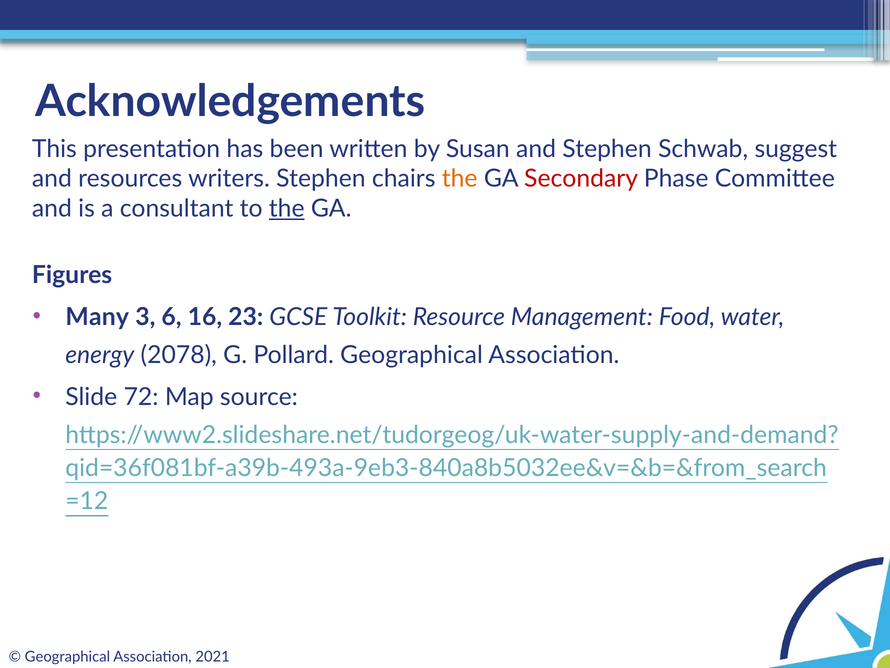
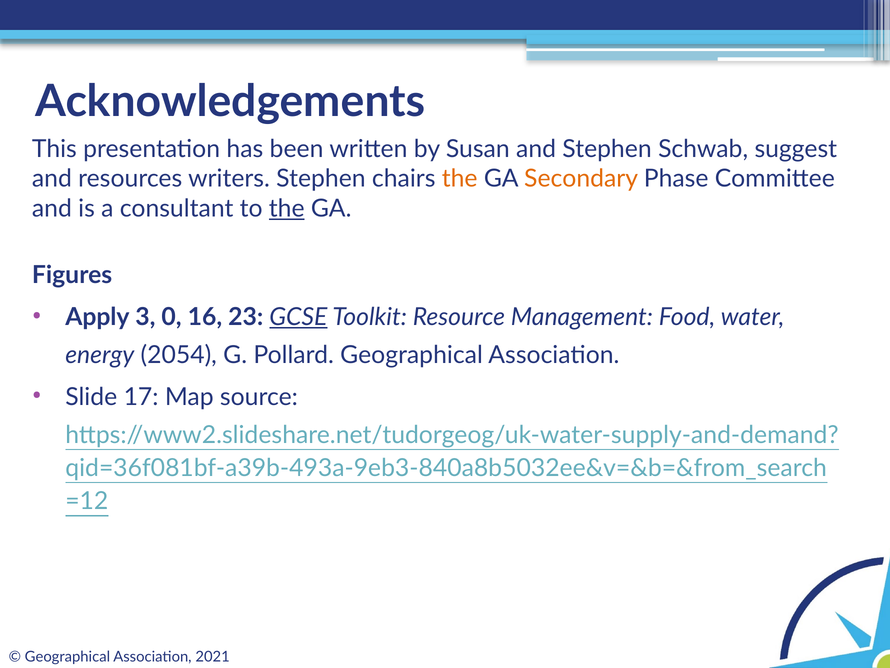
Secondary colour: red -> orange
Many: Many -> Apply
6: 6 -> 0
GCSE underline: none -> present
2078: 2078 -> 2054
72: 72 -> 17
